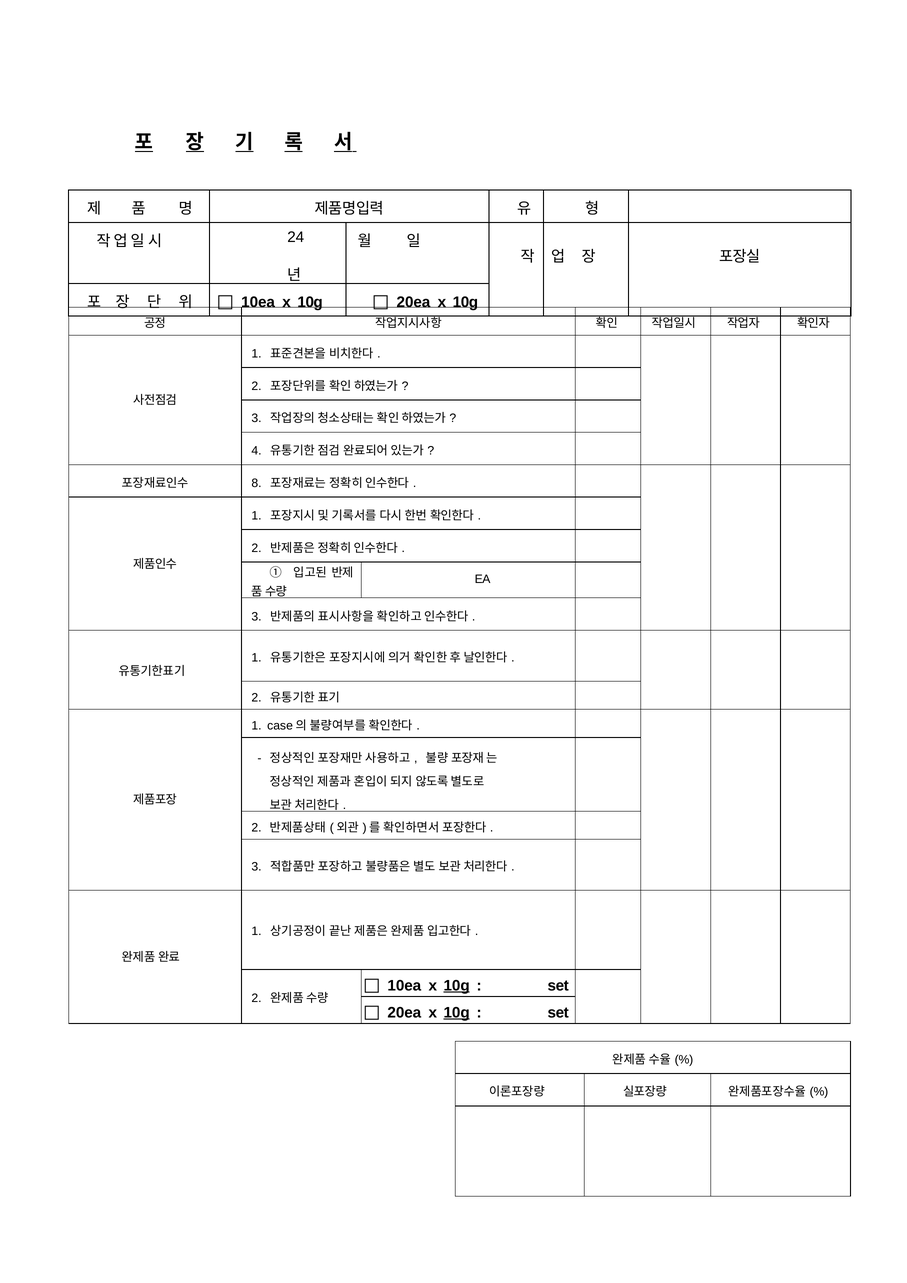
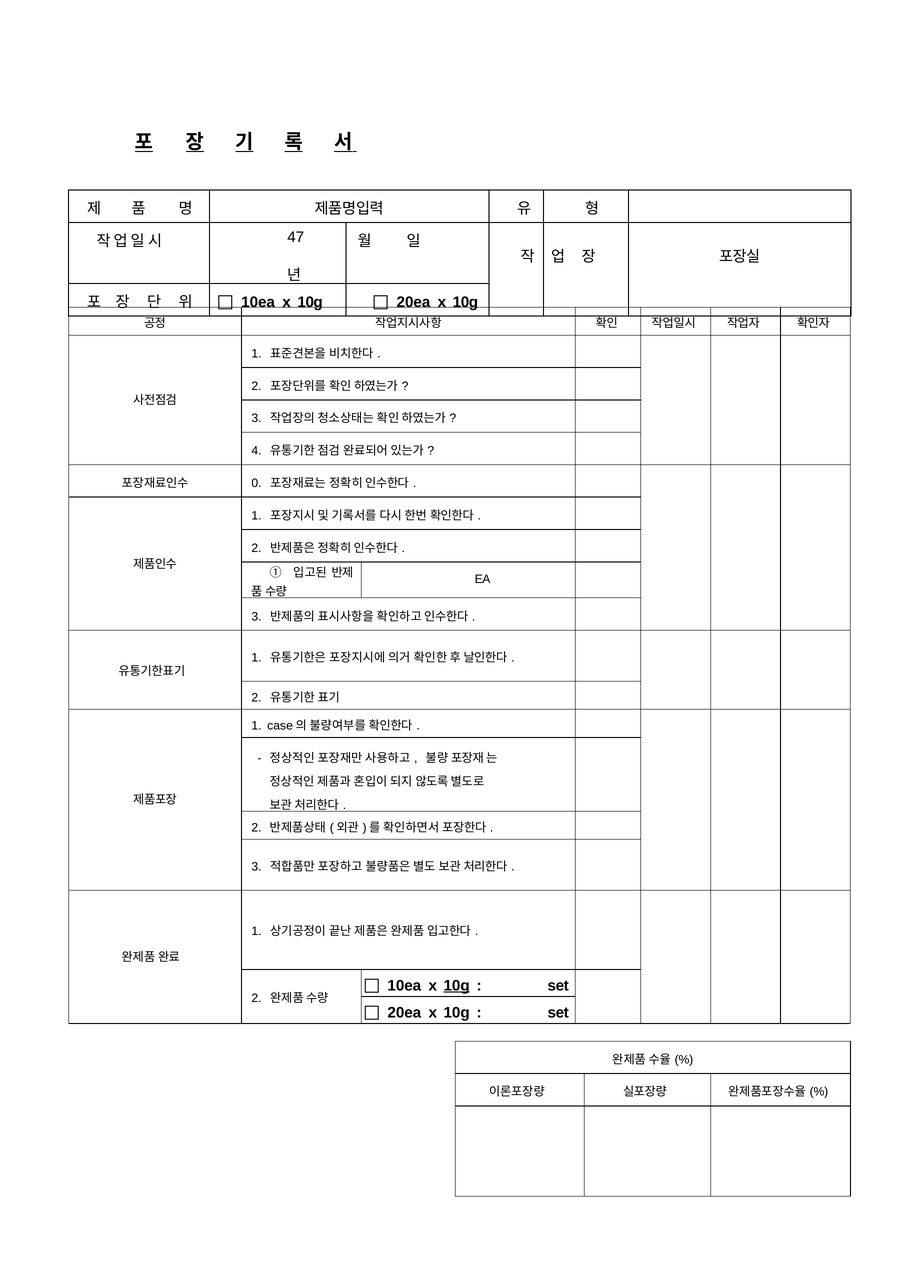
24: 24 -> 47
8: 8 -> 0
10g at (457, 1012) underline: present -> none
